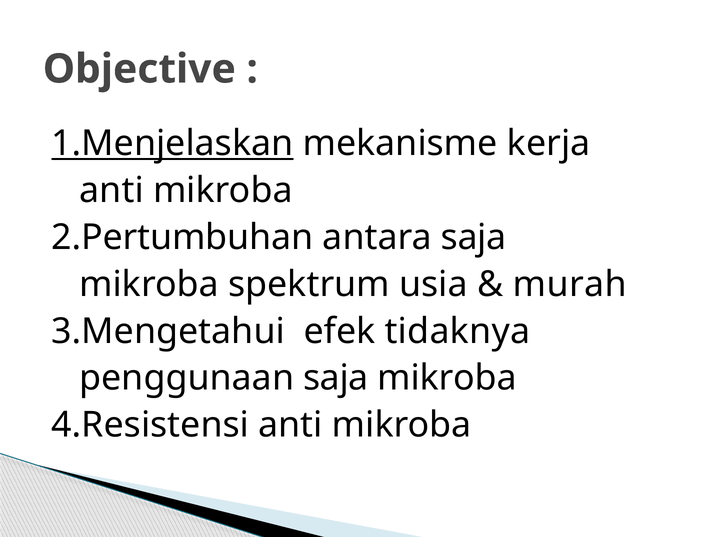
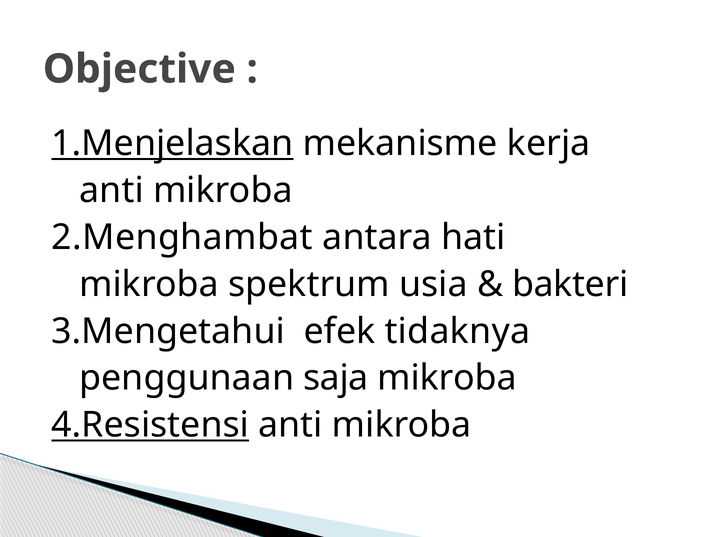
2.Pertumbuhan: 2.Pertumbuhan -> 2.Menghambat
antara saja: saja -> hati
murah: murah -> bakteri
4.Resistensi underline: none -> present
